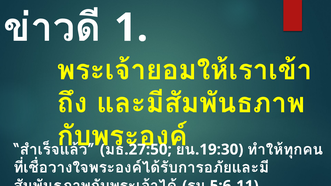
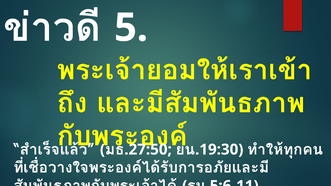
1: 1 -> 5
